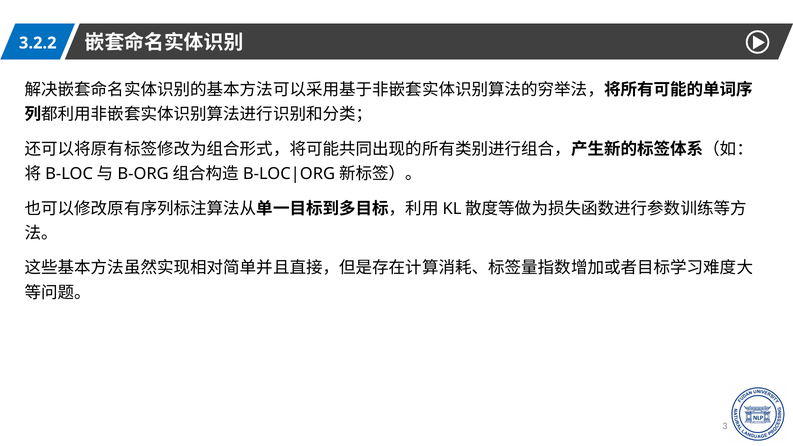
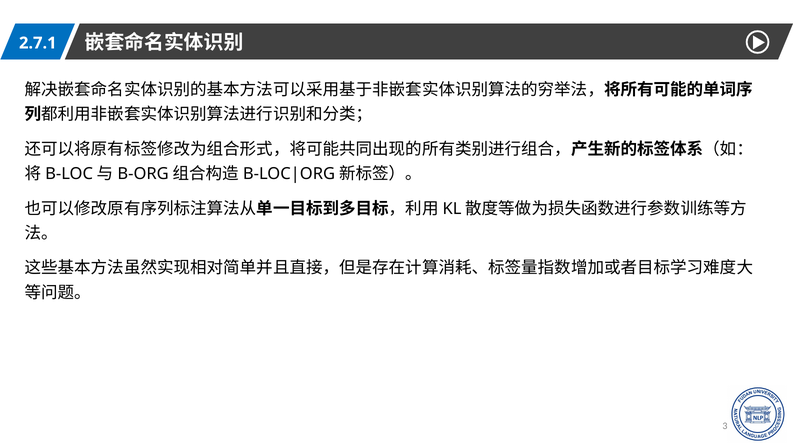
3.2.2: 3.2.2 -> 2.7.1
